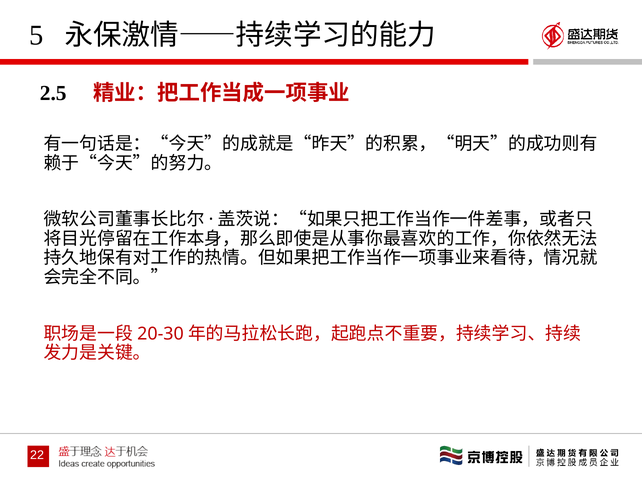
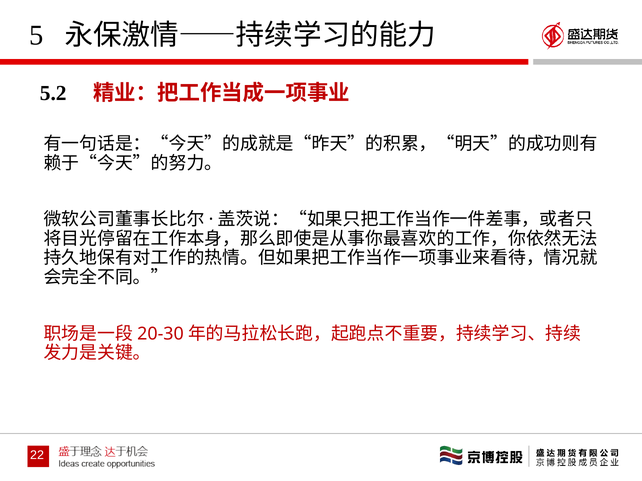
2.5: 2.5 -> 5.2
